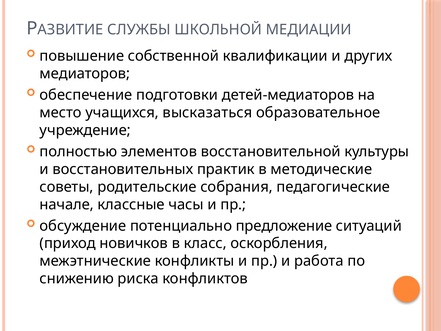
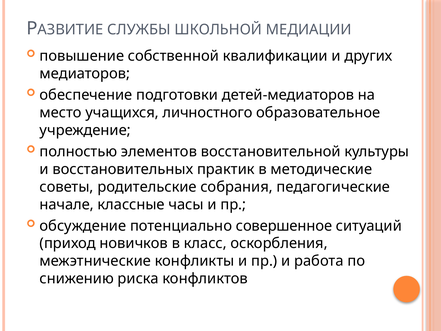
высказаться: высказаться -> личностного
предложение: предложение -> совершенное
